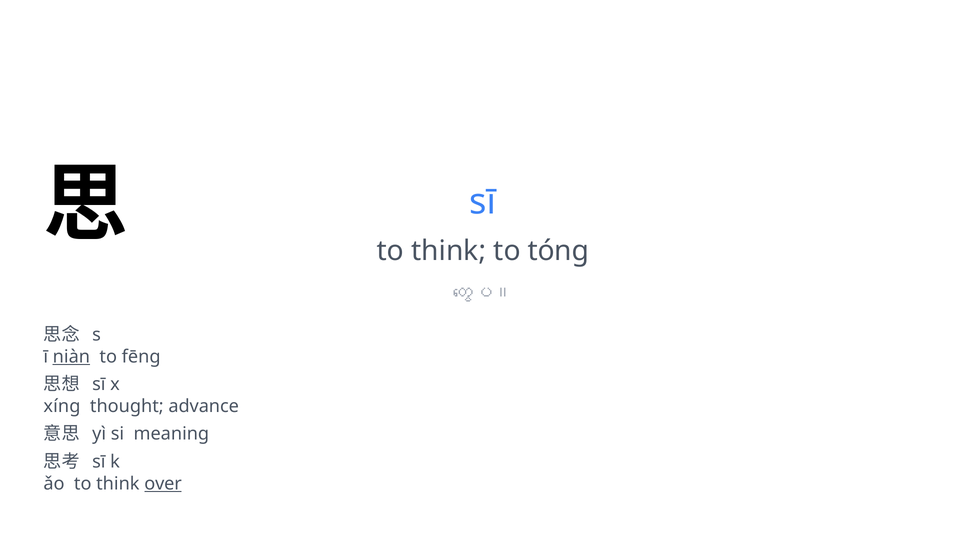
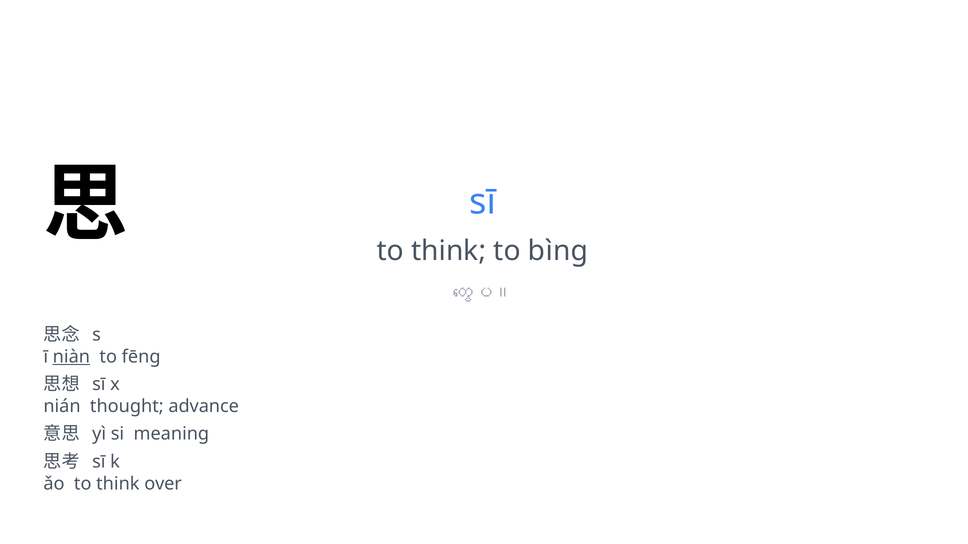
tóng: tóng -> bìng
xíng: xíng -> nián
over underline: present -> none
